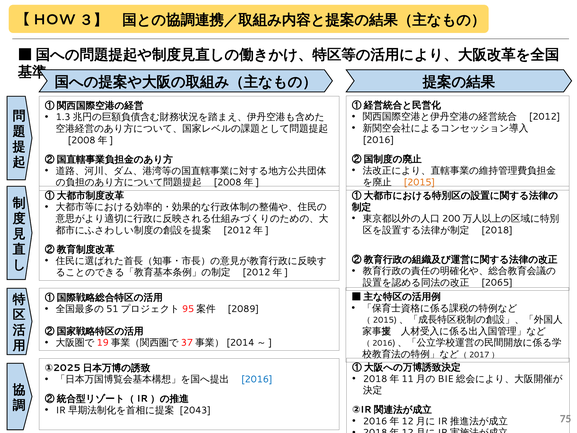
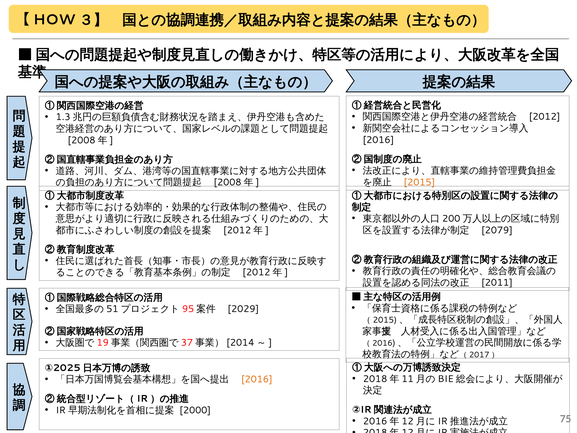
2018: 2018 -> 2079
2065: 2065 -> 2011
2089: 2089 -> 2029
2016 at (257, 379) colour: blue -> orange
2043: 2043 -> 2000
